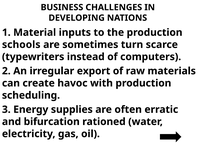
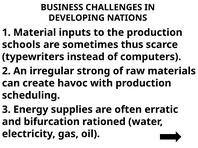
turn: turn -> thus
export: export -> strong
